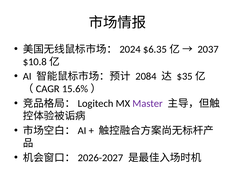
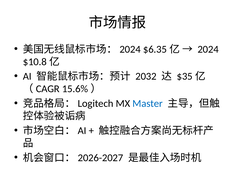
2037: 2037 -> 2024
2084: 2084 -> 2032
Master colour: purple -> blue
